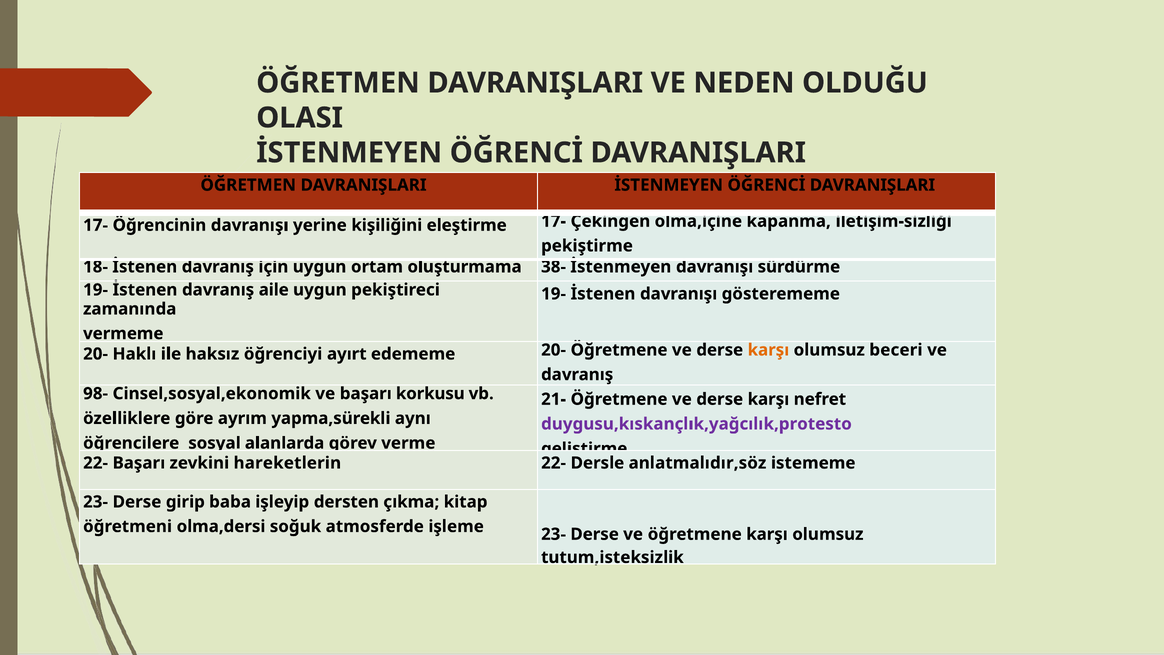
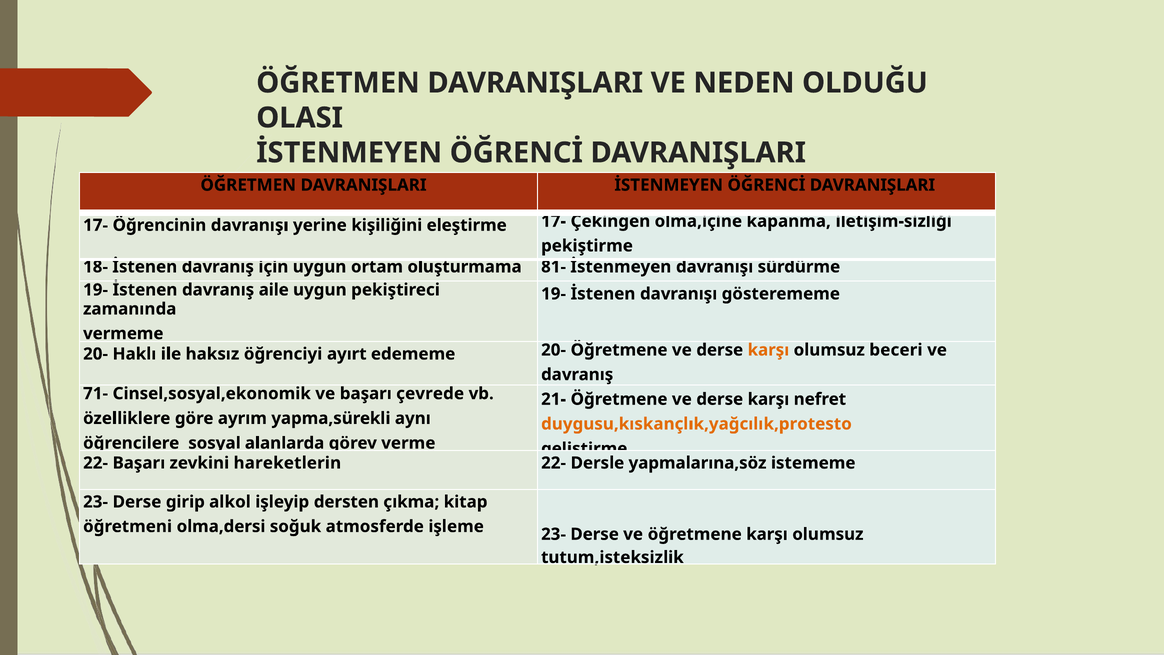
38-: 38- -> 81-
98-: 98- -> 71-
korkusu: korkusu -> çevrede
duygusu,kıskançlık,yağcılık,protesto colour: purple -> orange
anlatmalıdır,söz: anlatmalıdır,söz -> yapmalarına,söz
baba: baba -> alkol
